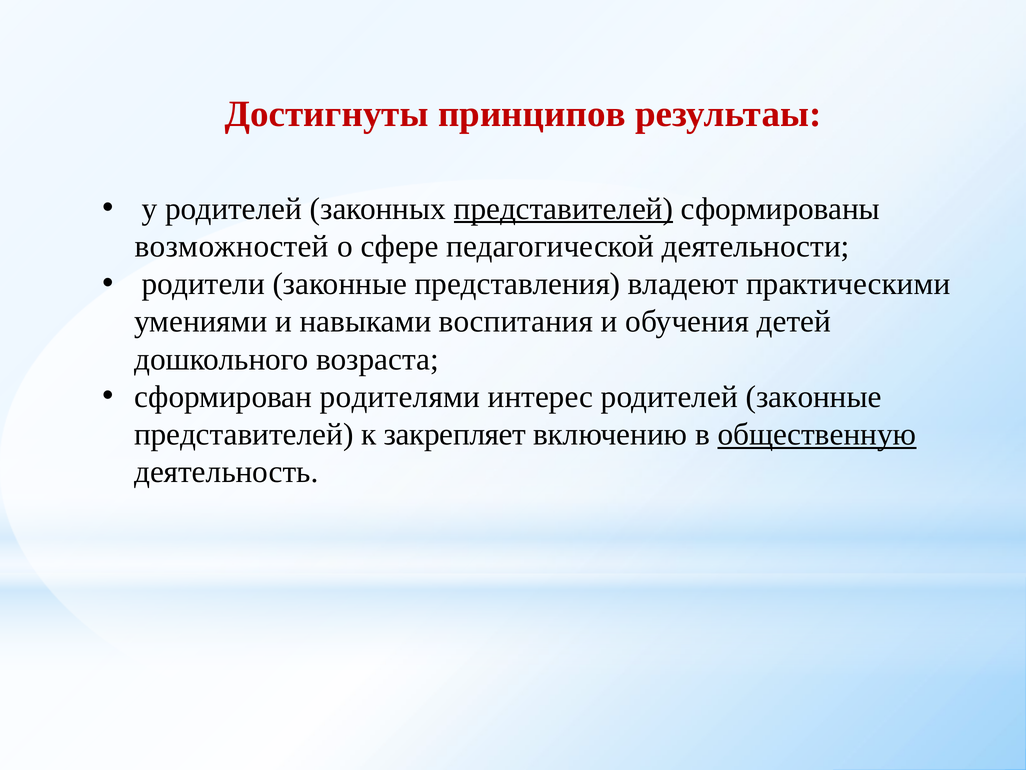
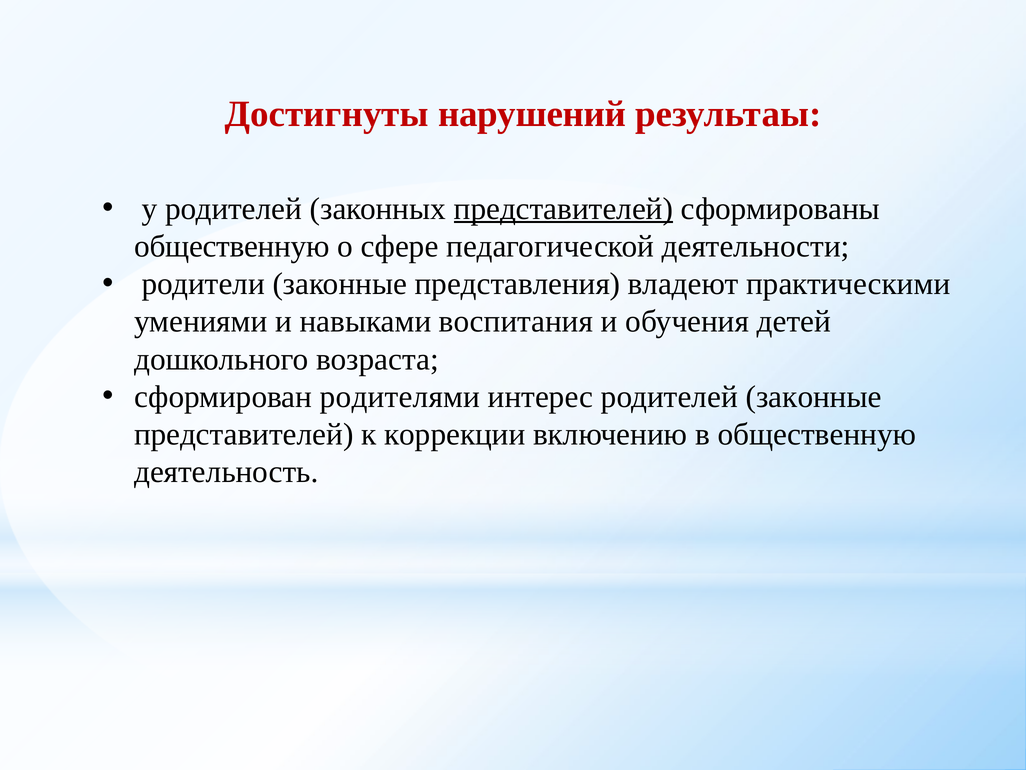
принципов: принципов -> нарушений
возможностей at (232, 246): возможностей -> общественную
закрепляет: закрепляет -> коррекции
общественную at (817, 434) underline: present -> none
